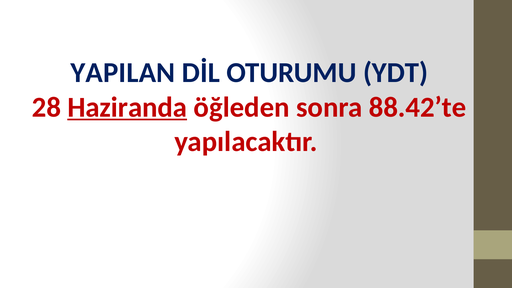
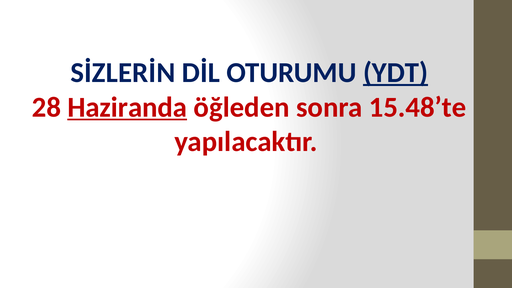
YAPILAN: YAPILAN -> SİZLERİN
YDT underline: none -> present
88.42’te: 88.42’te -> 15.48’te
